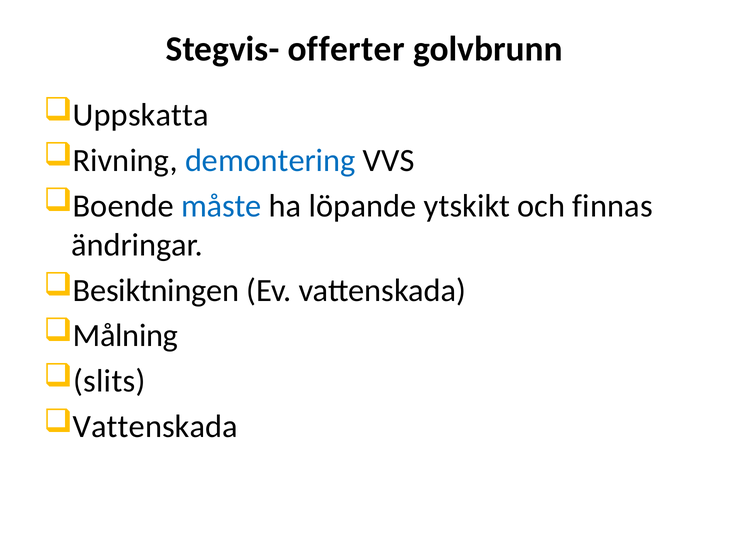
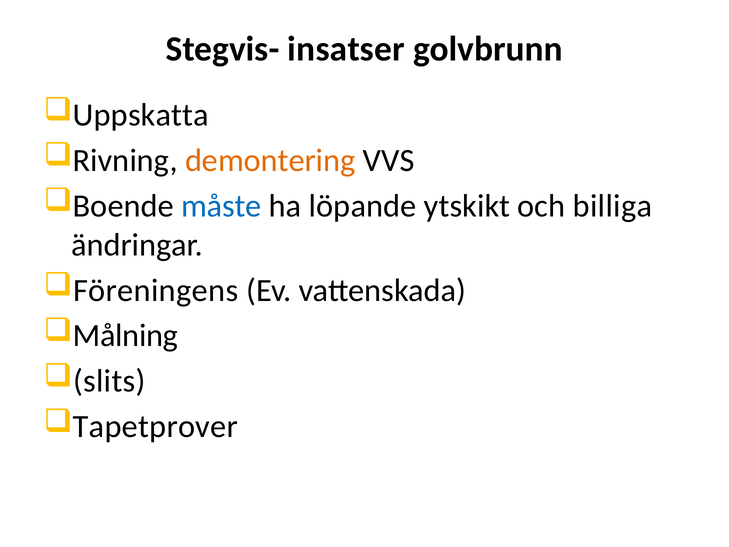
offerter: offerter -> insatser
demontering colour: blue -> orange
finnas: finnas -> billiga
Besiktningen: Besiktningen -> Föreningens
Vattenskada at (155, 426): Vattenskada -> Tapetprover
